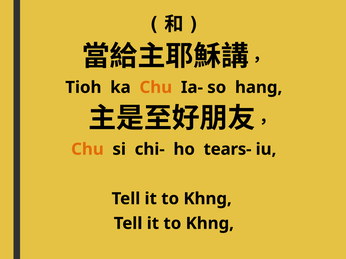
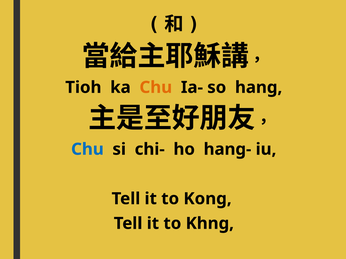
Chu at (87, 150) colour: orange -> blue
tears-: tears- -> hang-
Khng at (208, 199): Khng -> Kong
